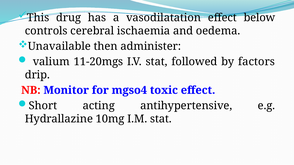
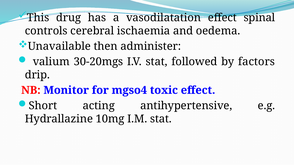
below: below -> spinal
11-20mgs: 11-20mgs -> 30-20mgs
